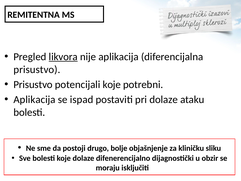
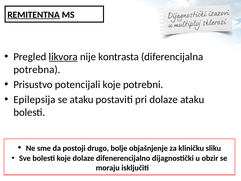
REMITENTNA underline: none -> present
nije aplikacija: aplikacija -> kontrasta
prisustvo at (37, 69): prisustvo -> potrebna
Aplikacija at (34, 99): Aplikacija -> Epilepsija
se ispad: ispad -> ataku
